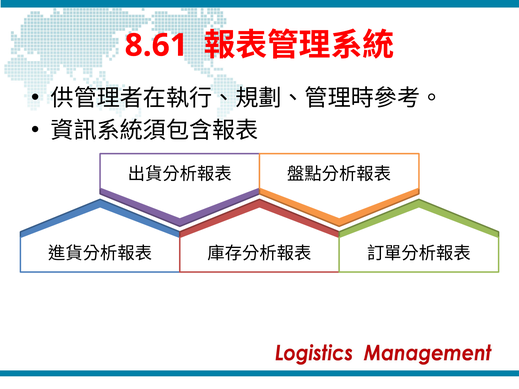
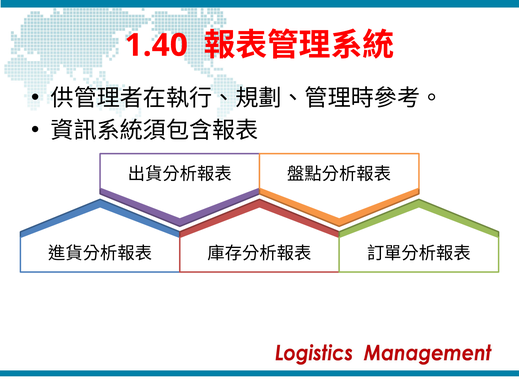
8.61: 8.61 -> 1.40
